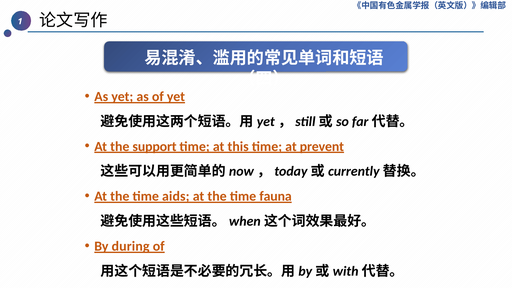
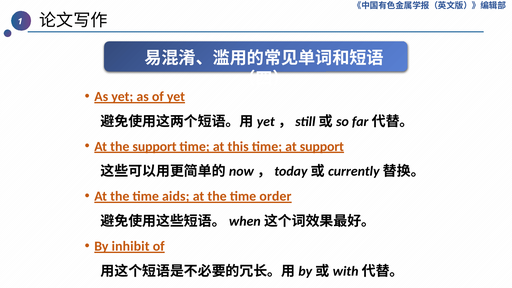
at prevent: prevent -> support
fauna: fauna -> order
during: during -> inhibit
